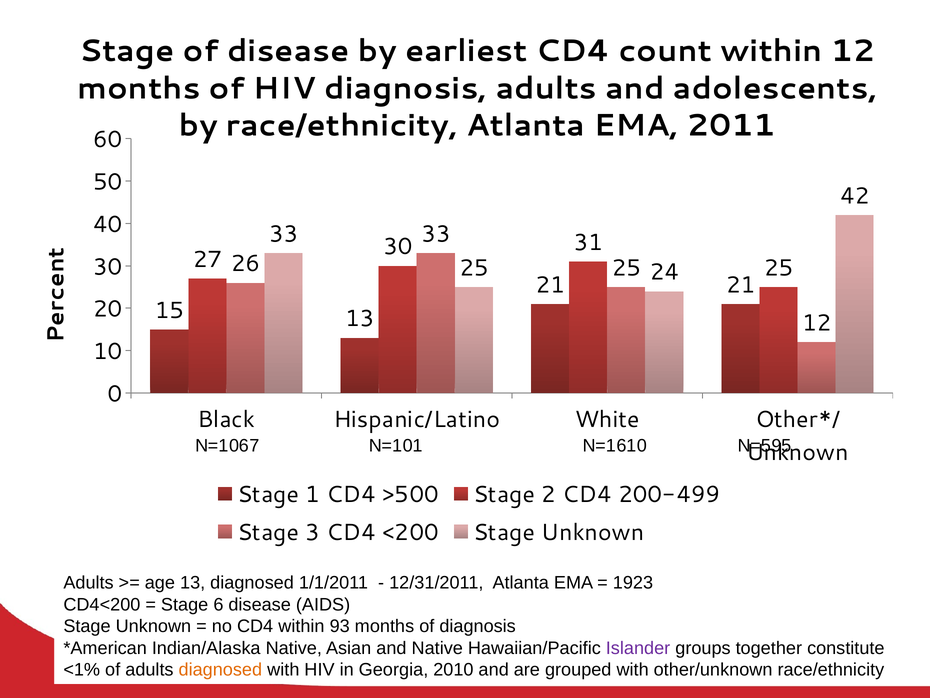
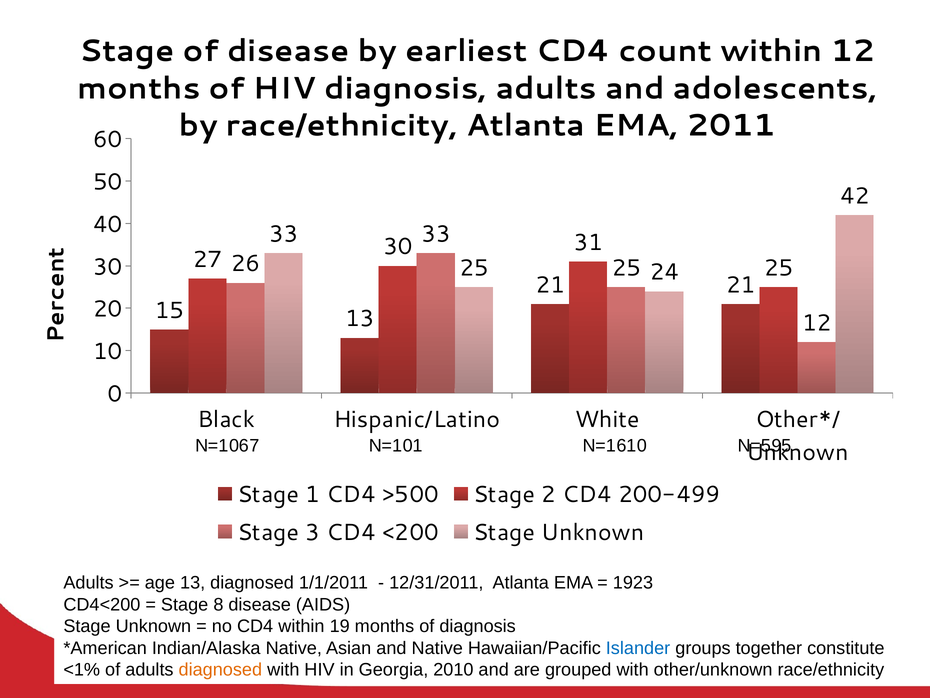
6: 6 -> 8
93: 93 -> 19
Islander colour: purple -> blue
